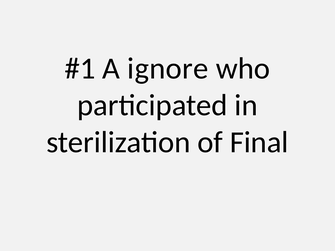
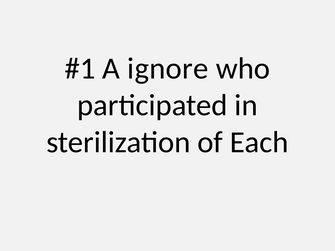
Final: Final -> Each
